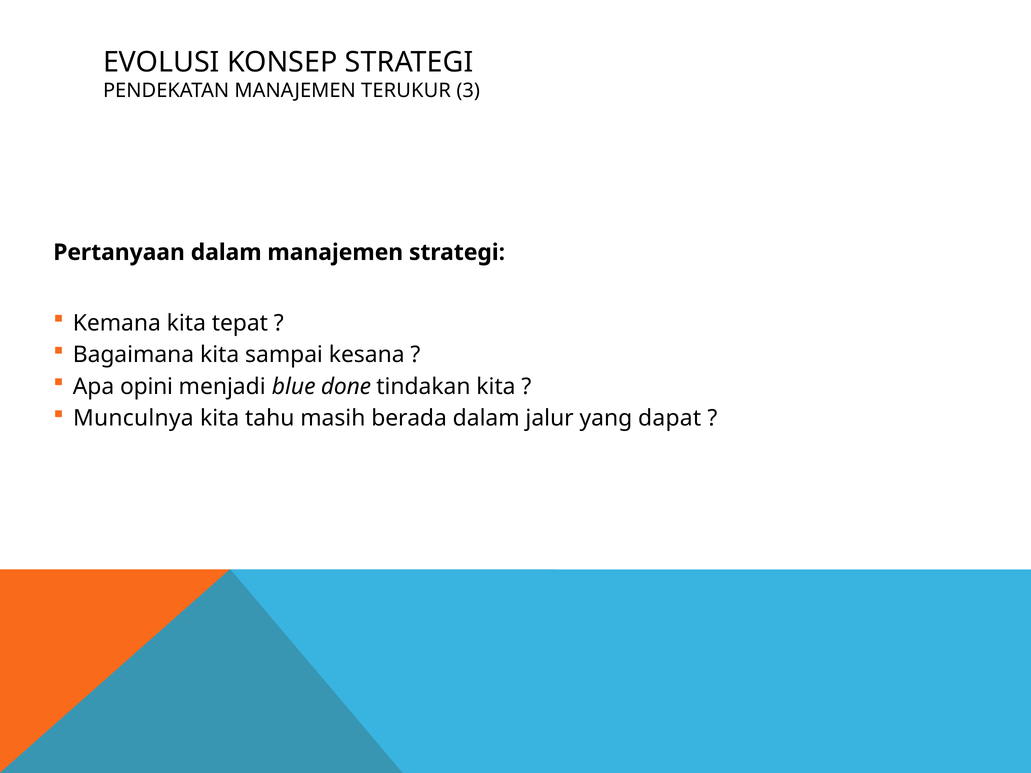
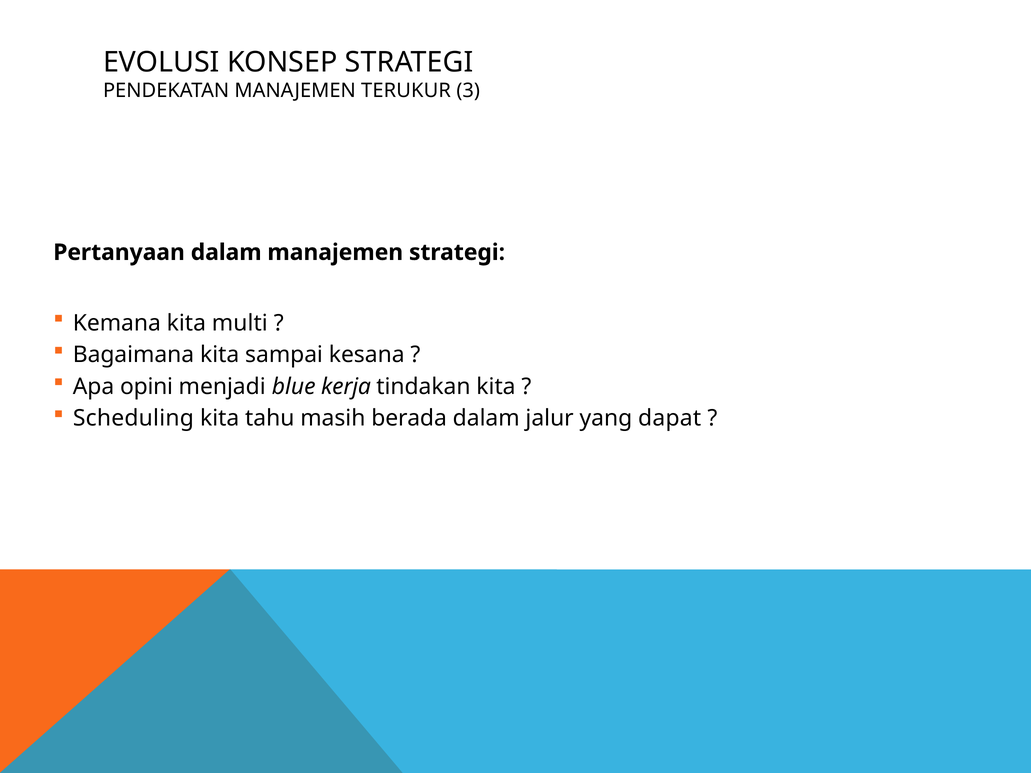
tepat: tepat -> multi
done: done -> kerja
Munculnya: Munculnya -> Scheduling
